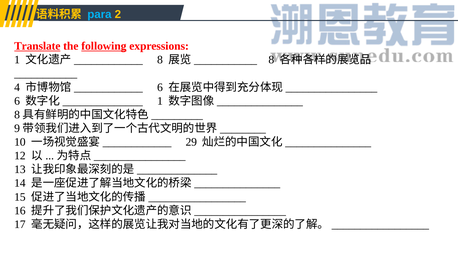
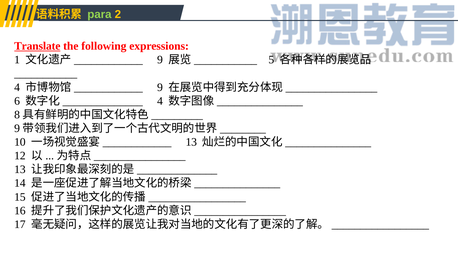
para colour: light blue -> light green
following underline: present -> none
8 at (160, 60): 8 -> 9
8 at (271, 60): 8 -> 5
6 at (160, 87): 6 -> 9
1 at (160, 101): 1 -> 4
29 at (191, 142): 29 -> 13
